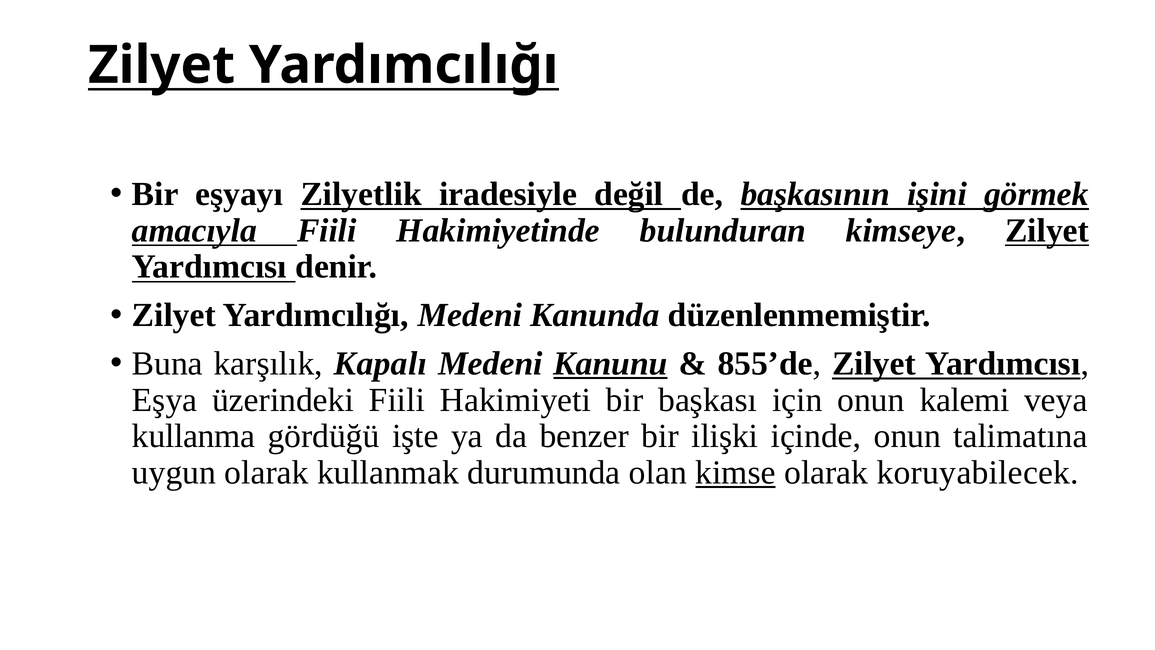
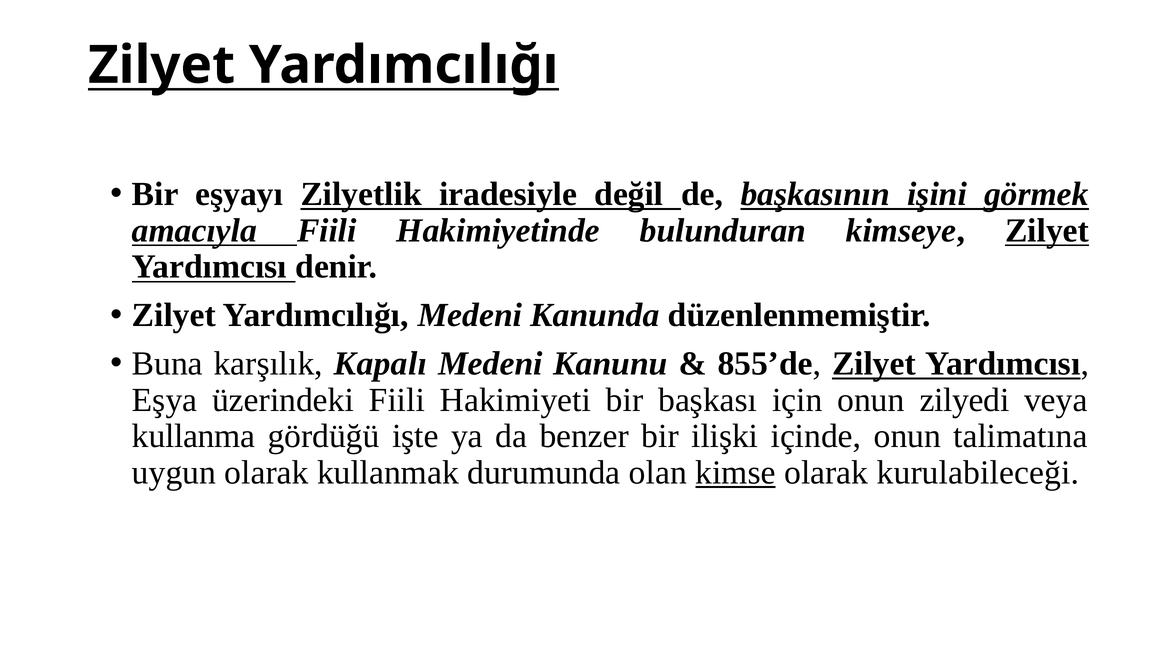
Kanunu underline: present -> none
kalemi: kalemi -> zilyedi
koruyabilecek: koruyabilecek -> kurulabileceği
